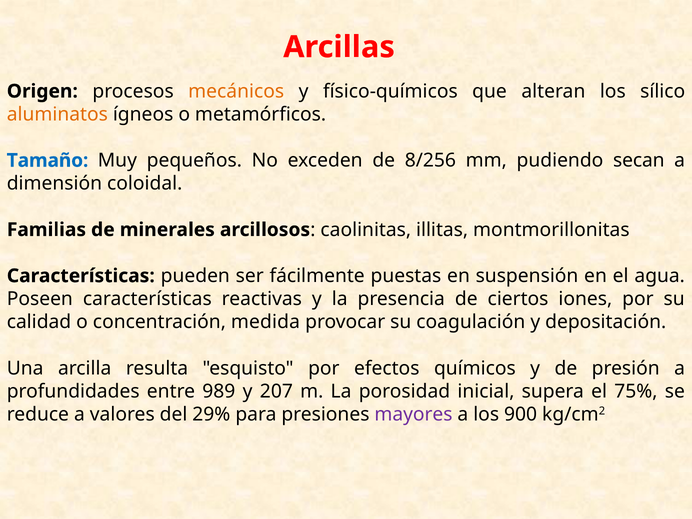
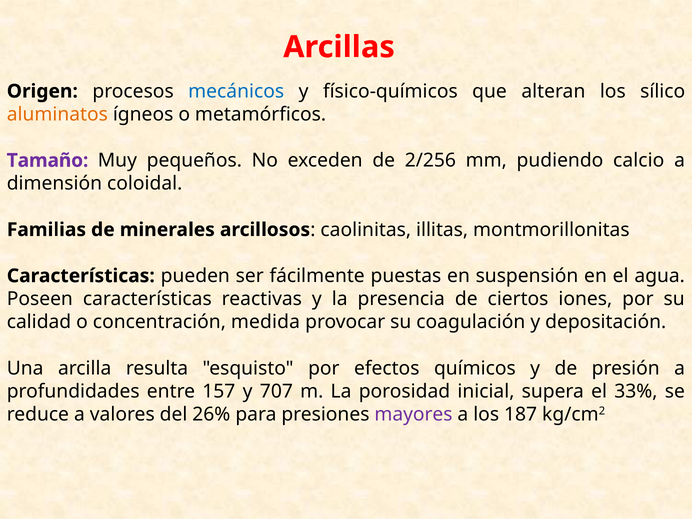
mecánicos colour: orange -> blue
Tamaño colour: blue -> purple
8/256: 8/256 -> 2/256
secan: secan -> calcio
989: 989 -> 157
207: 207 -> 707
75%: 75% -> 33%
29%: 29% -> 26%
900: 900 -> 187
